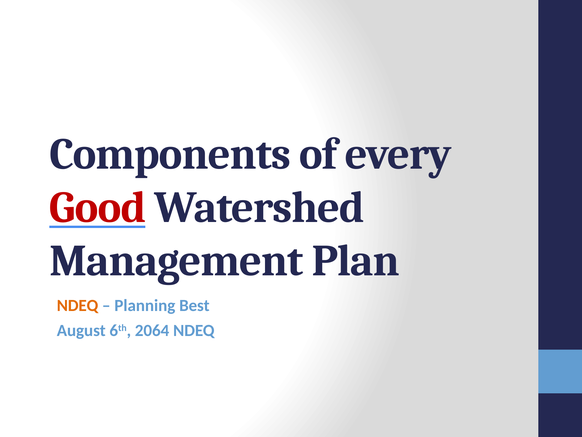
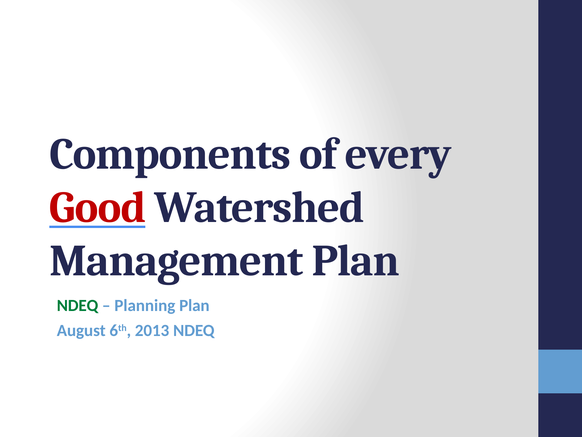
NDEQ at (78, 305) colour: orange -> green
Best at (194, 305): Best -> Plan
2064: 2064 -> 2013
